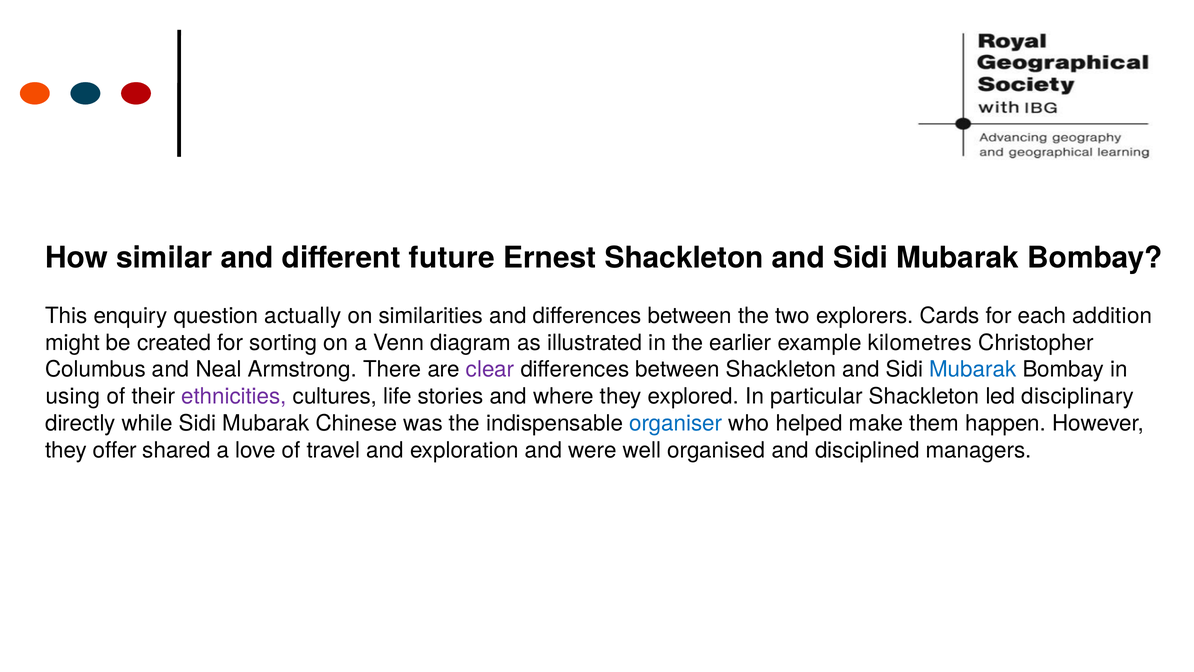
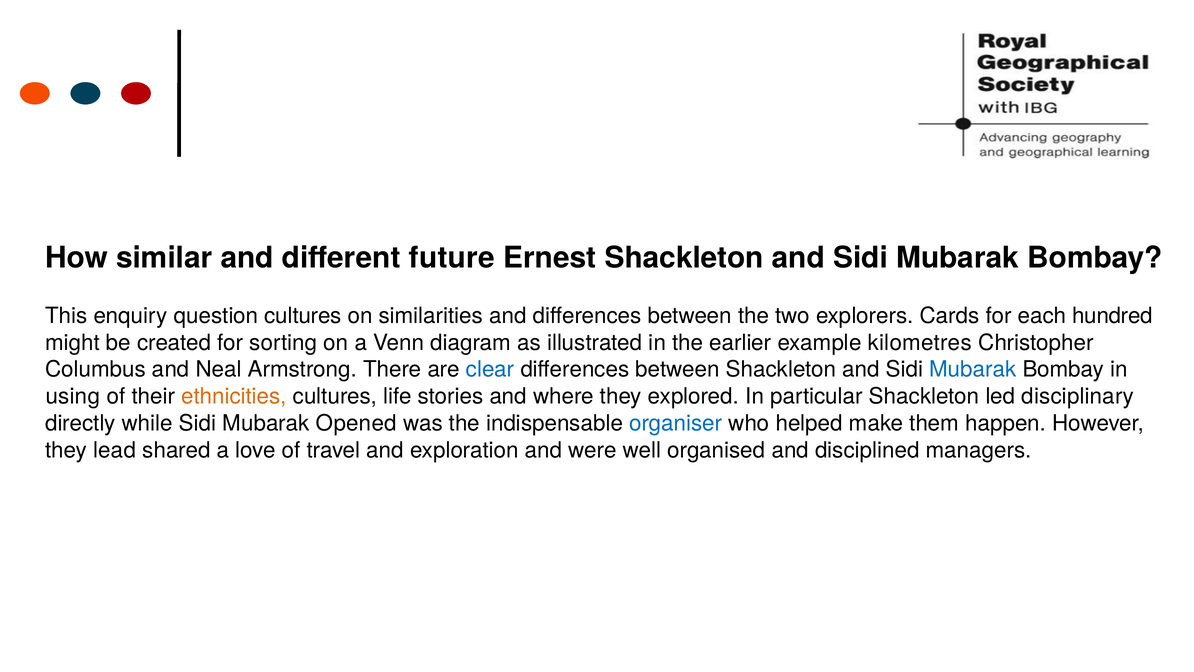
question actually: actually -> cultures
addition: addition -> hundred
clear colour: purple -> blue
ethnicities colour: purple -> orange
Chinese: Chinese -> Opened
offer: offer -> lead
